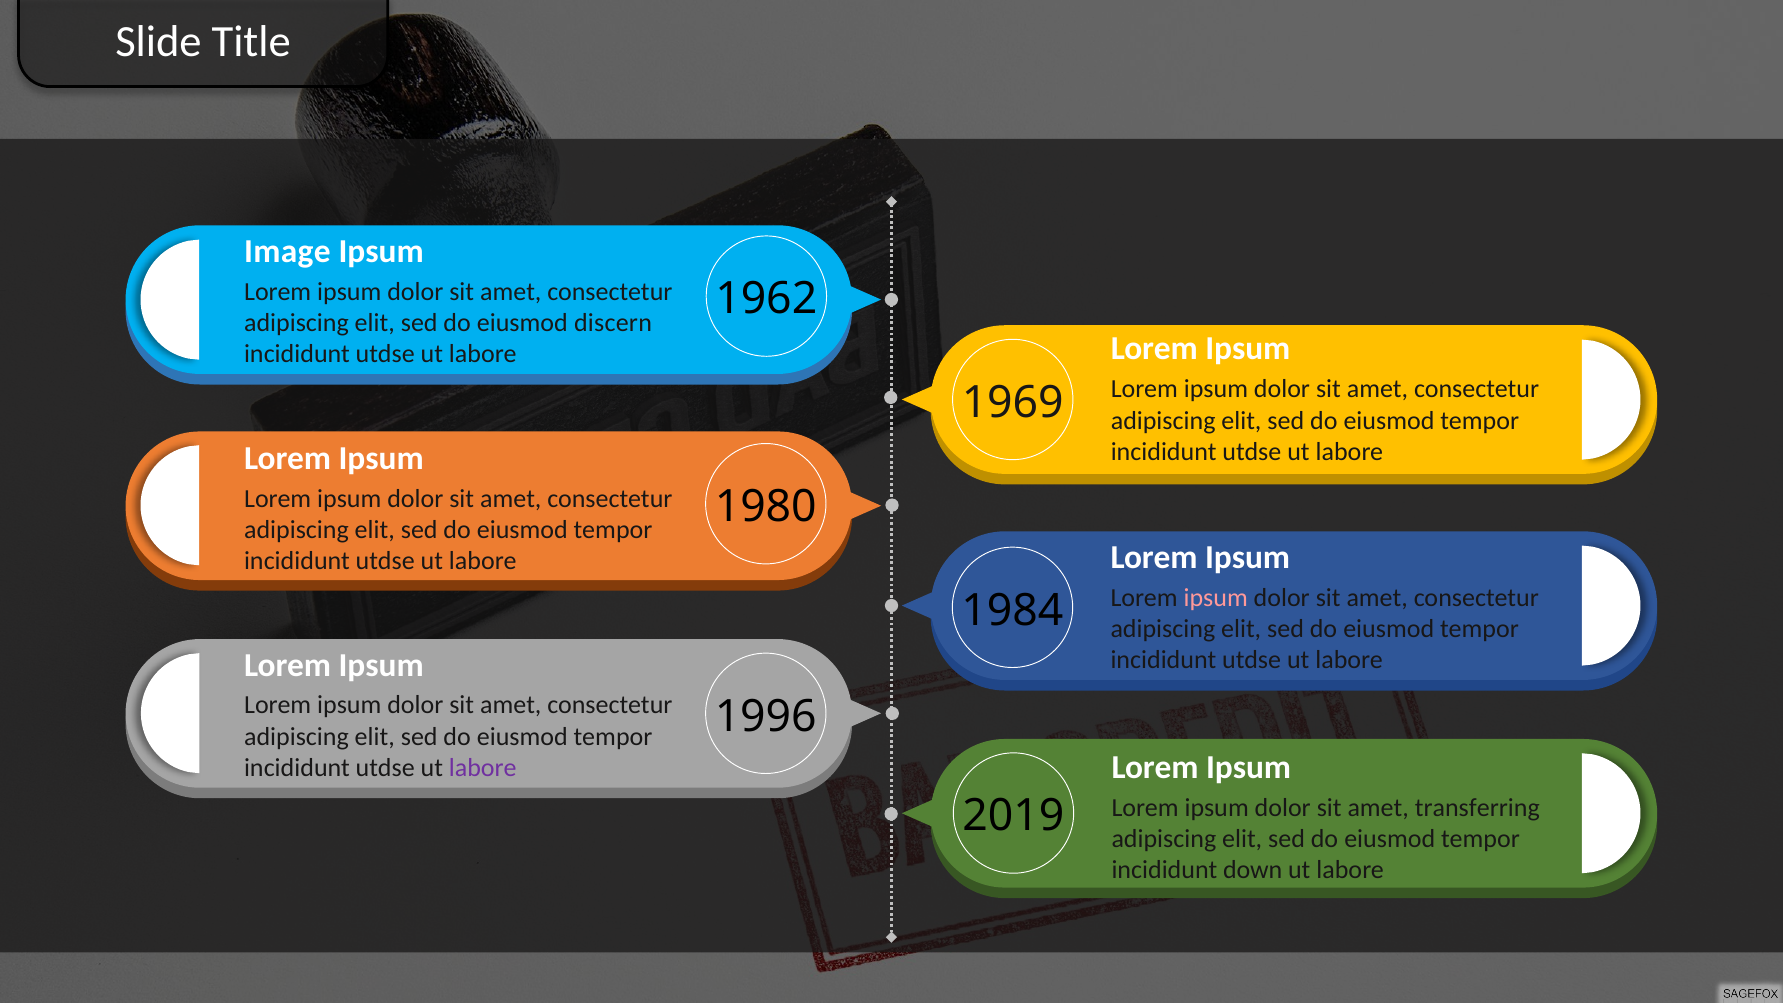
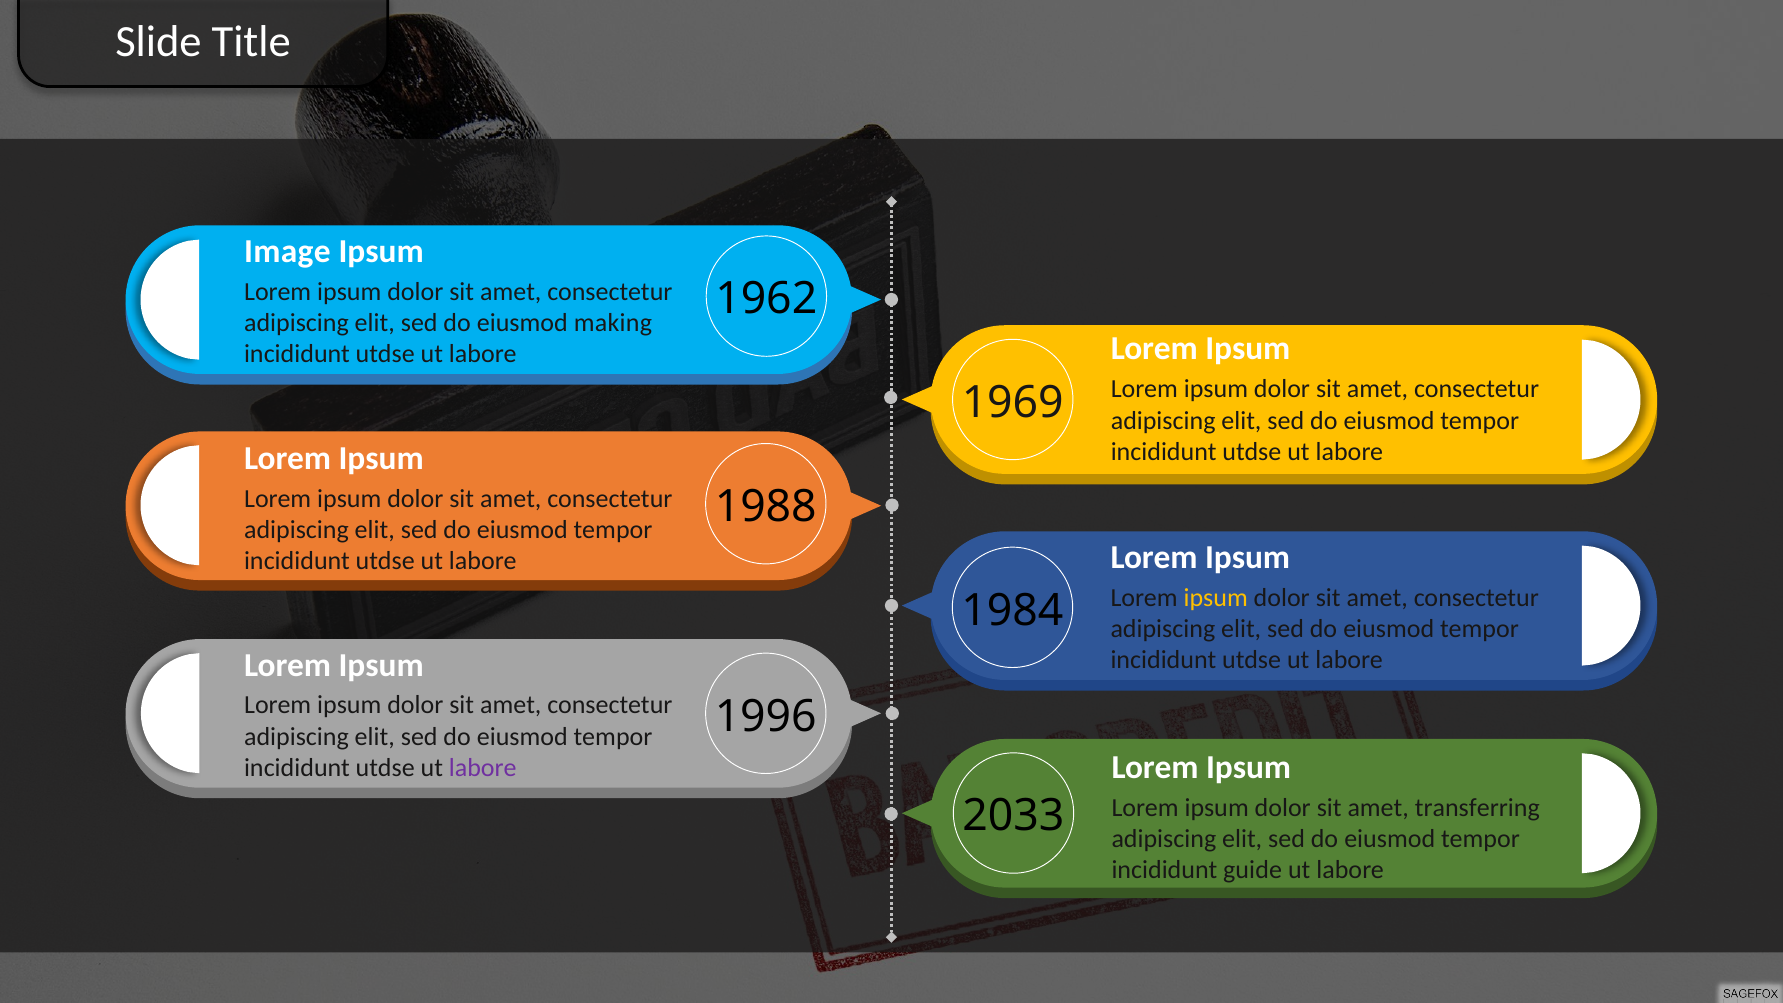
discern: discern -> making
1980: 1980 -> 1988
ipsum at (1216, 598) colour: pink -> yellow
2019: 2019 -> 2033
down: down -> guide
